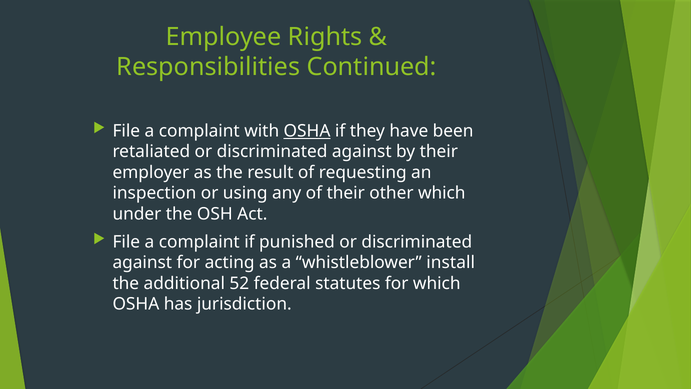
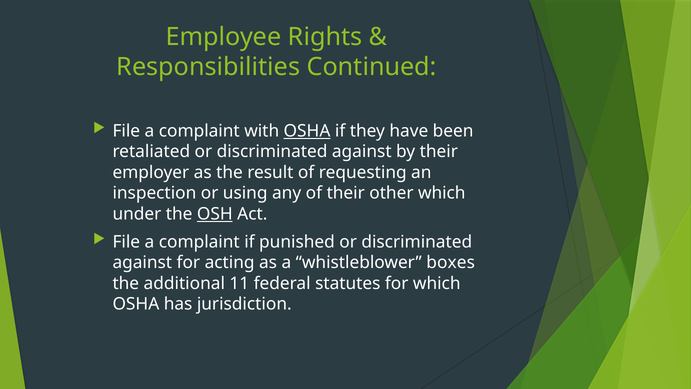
OSH underline: none -> present
install: install -> boxes
52: 52 -> 11
